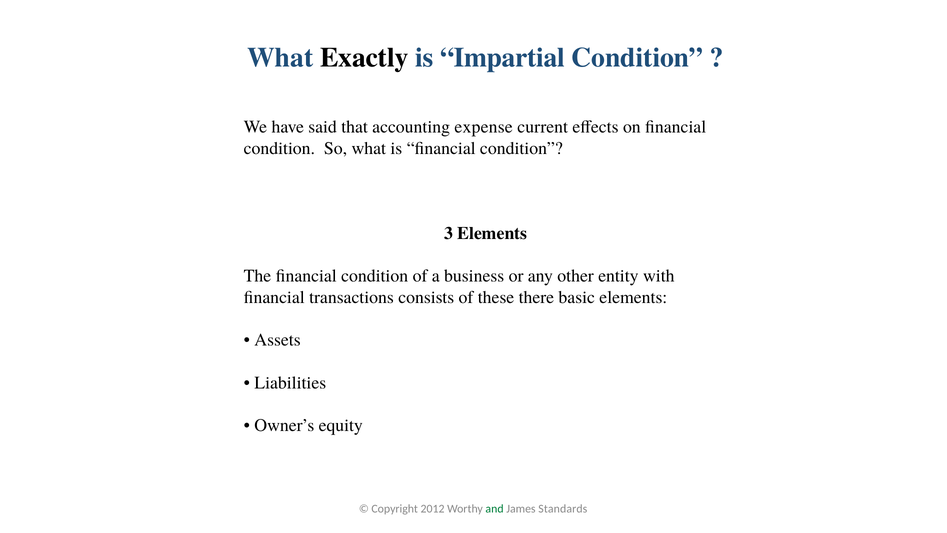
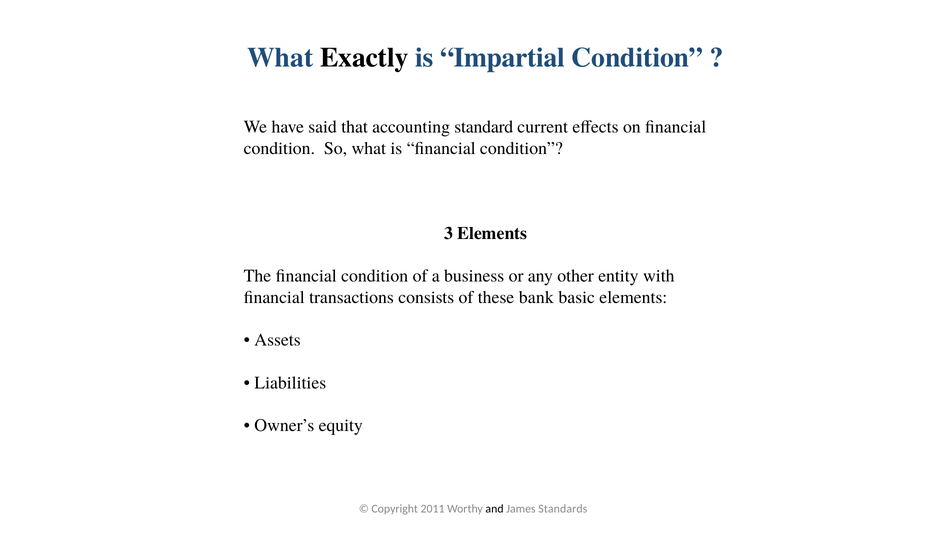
expense: expense -> standard
there: there -> bank
2012: 2012 -> 2011
and colour: green -> black
